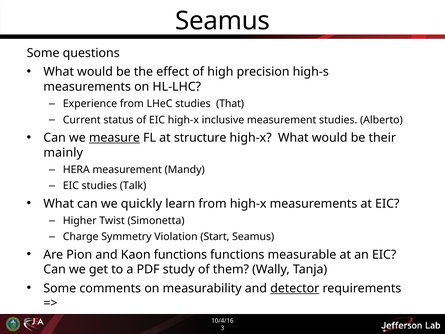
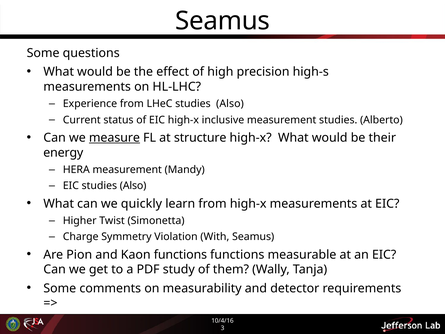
LHeC studies That: That -> Also
mainly: mainly -> energy
EIC studies Talk: Talk -> Also
Start: Start -> With
detector underline: present -> none
